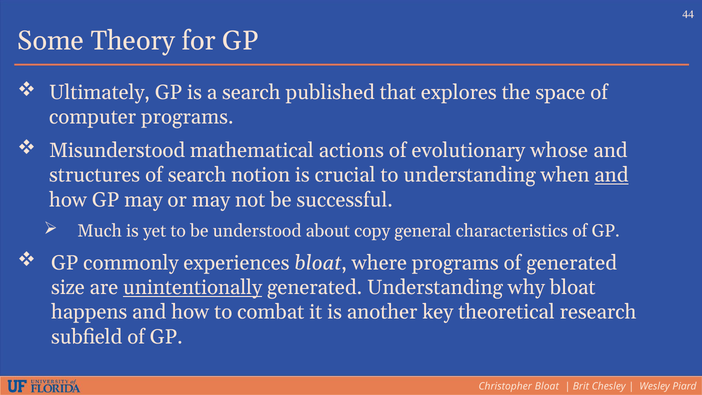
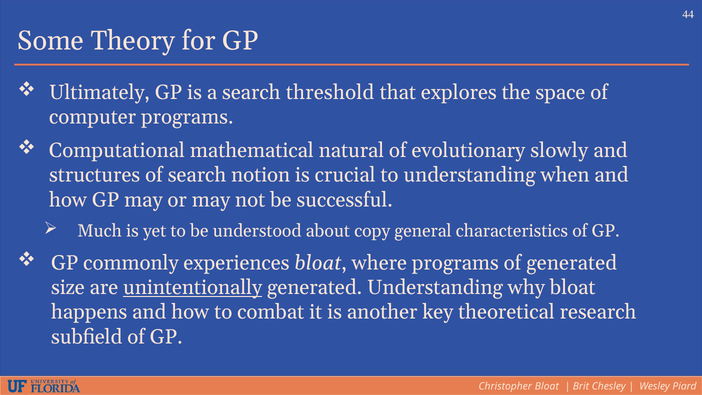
published: published -> threshold
Misunderstood: Misunderstood -> Computational
actions: actions -> natural
whose: whose -> slowly
and at (612, 175) underline: present -> none
